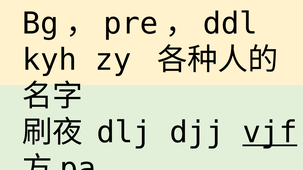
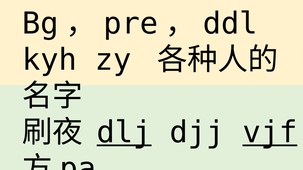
dlj underline: none -> present
